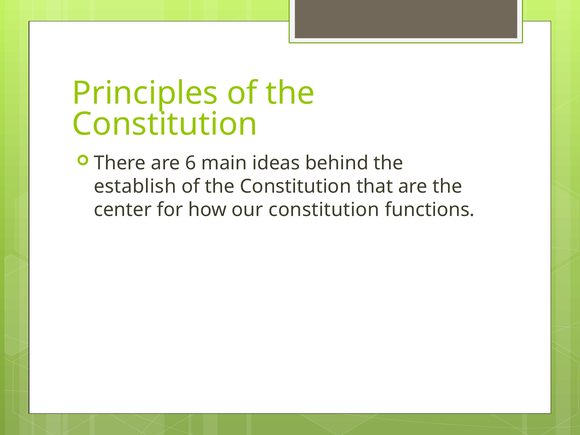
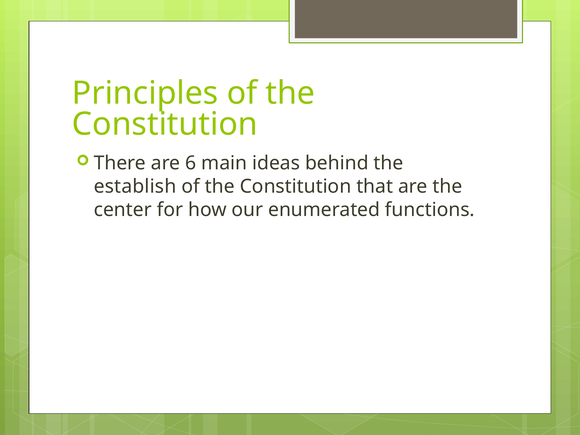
our constitution: constitution -> enumerated
